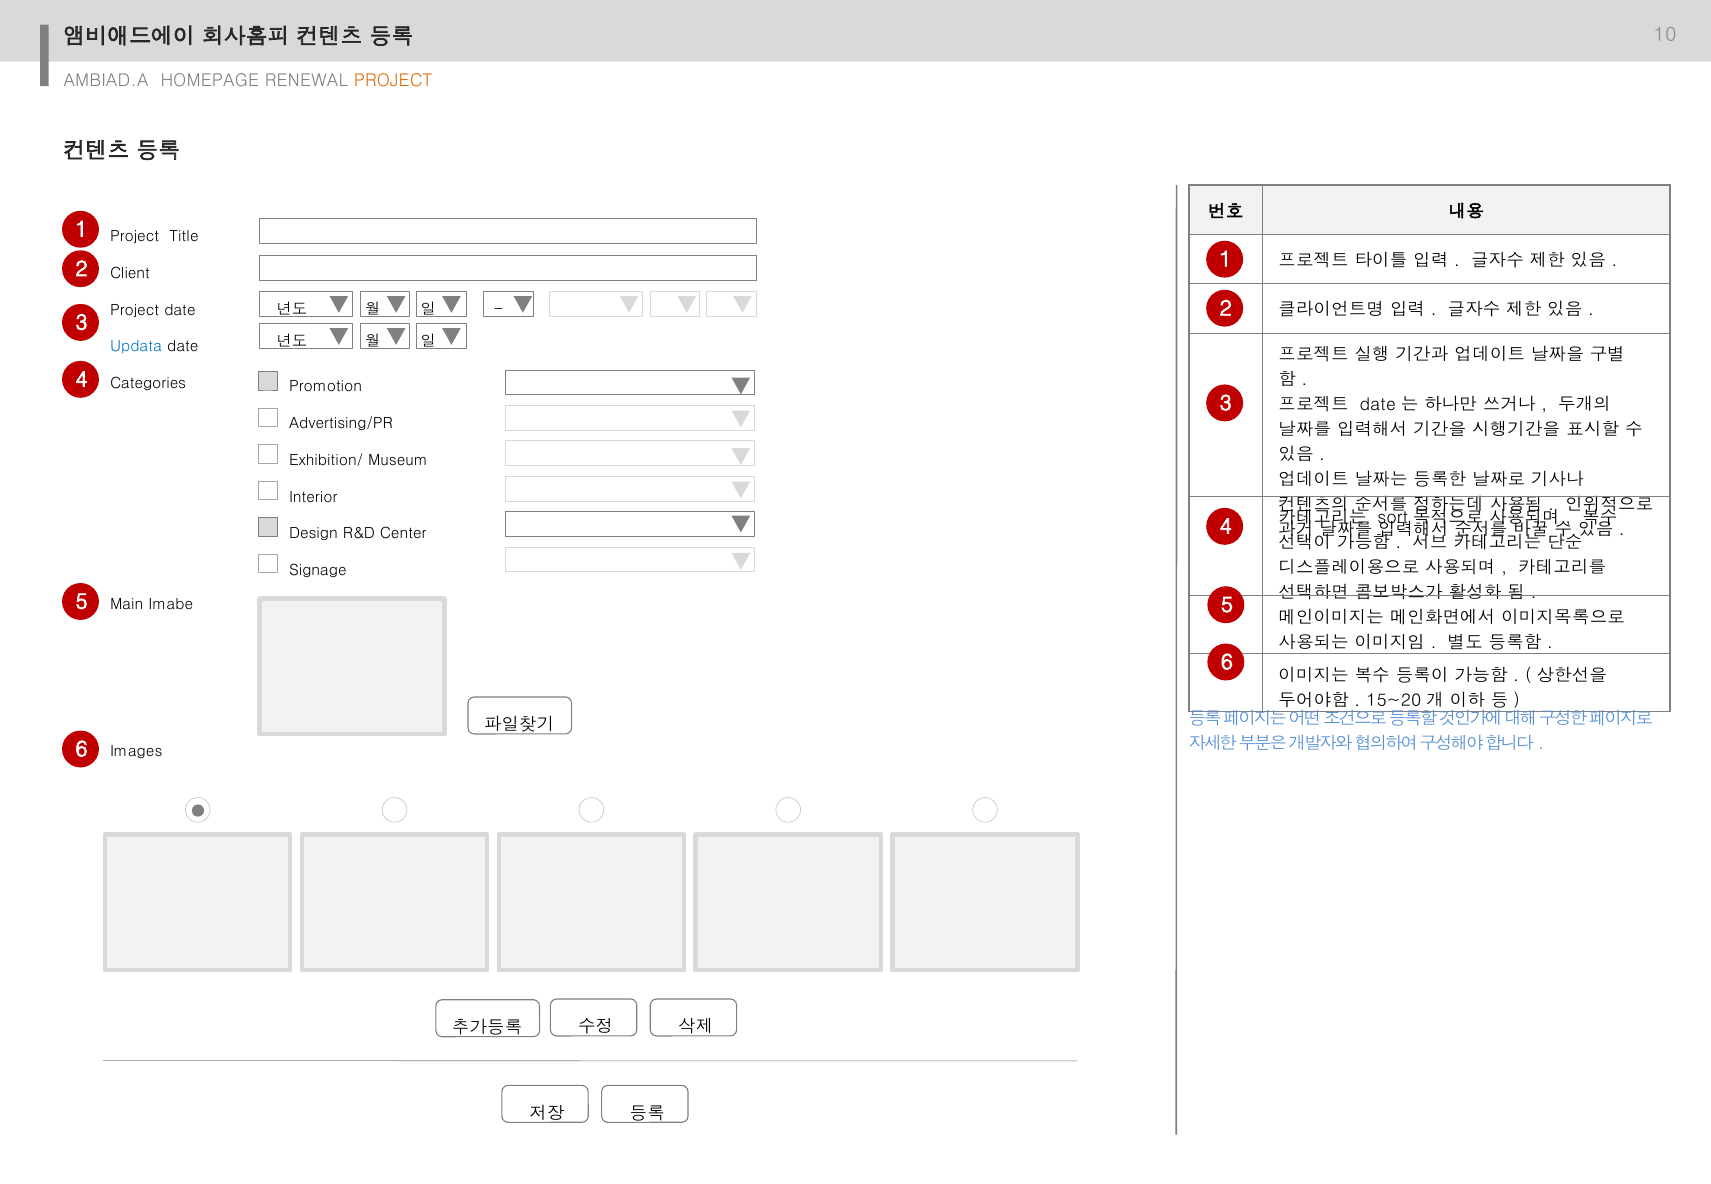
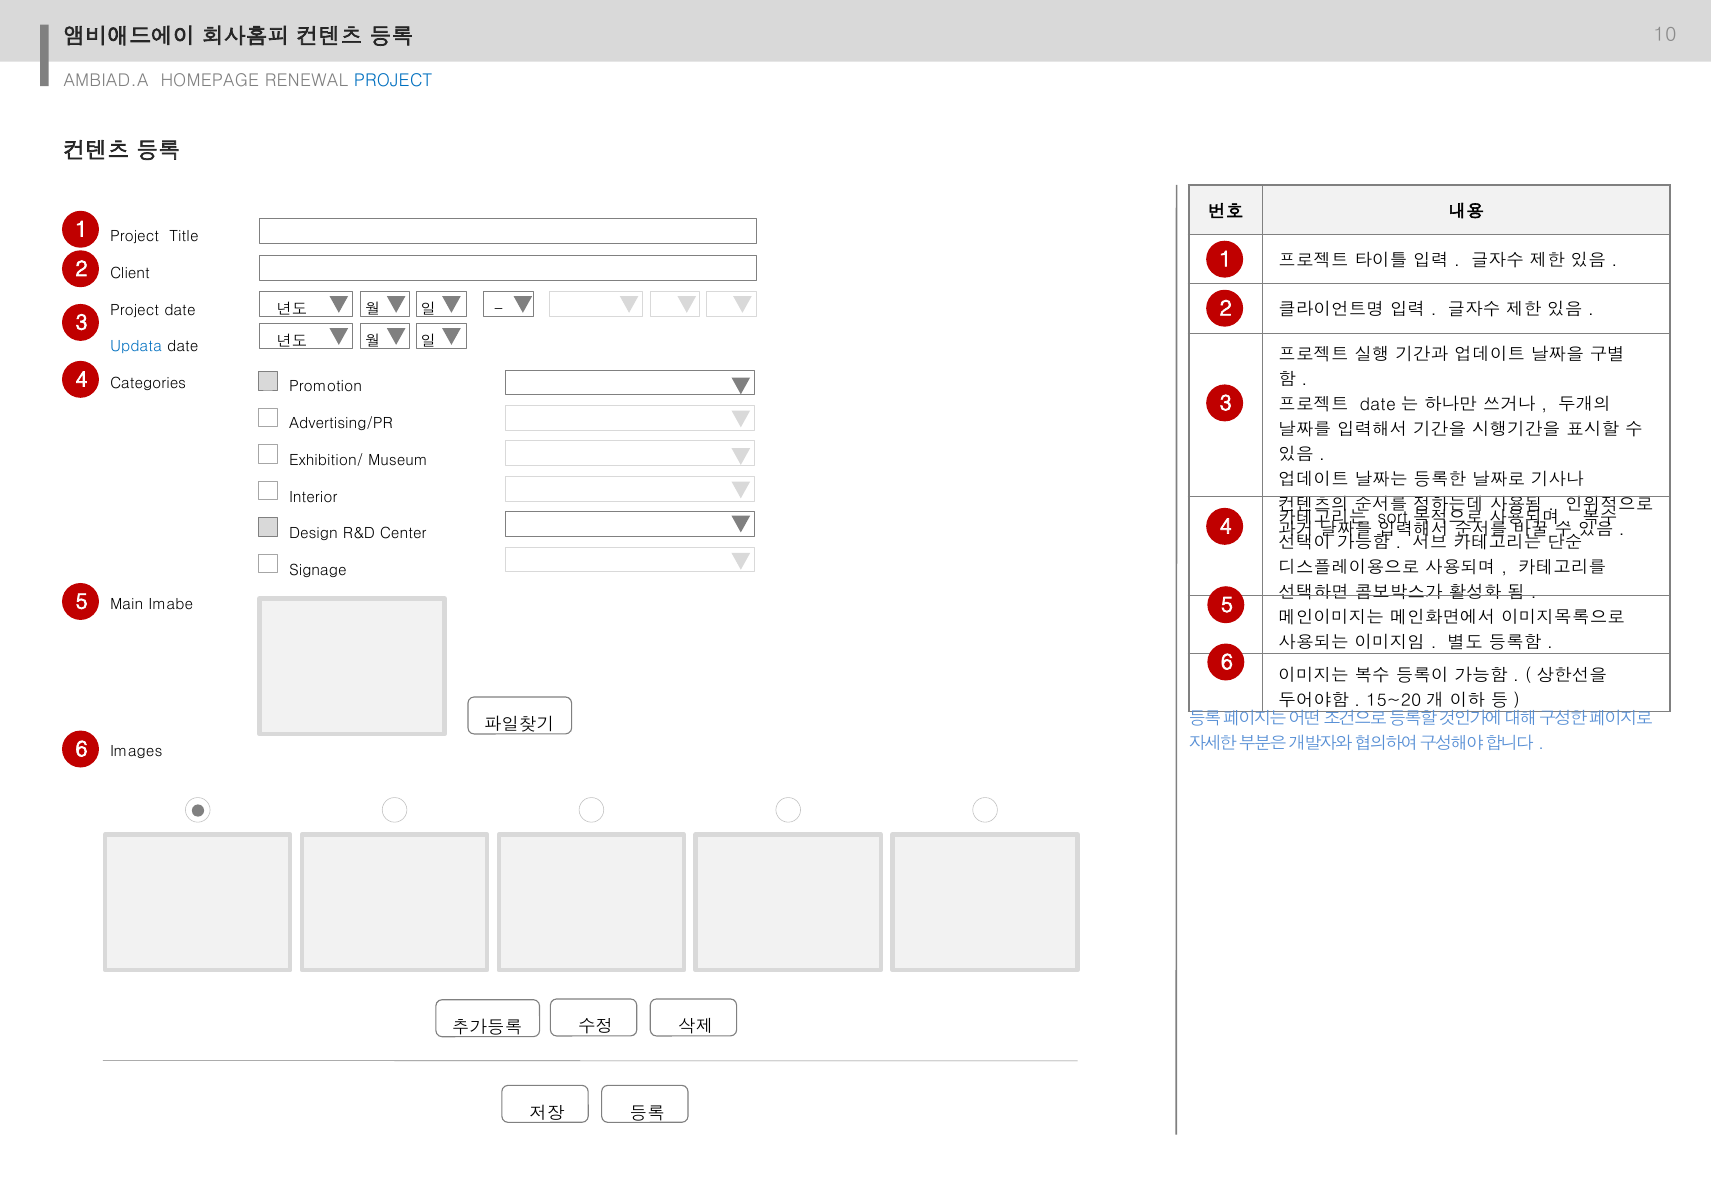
PROJECT at (393, 81) colour: orange -> blue
